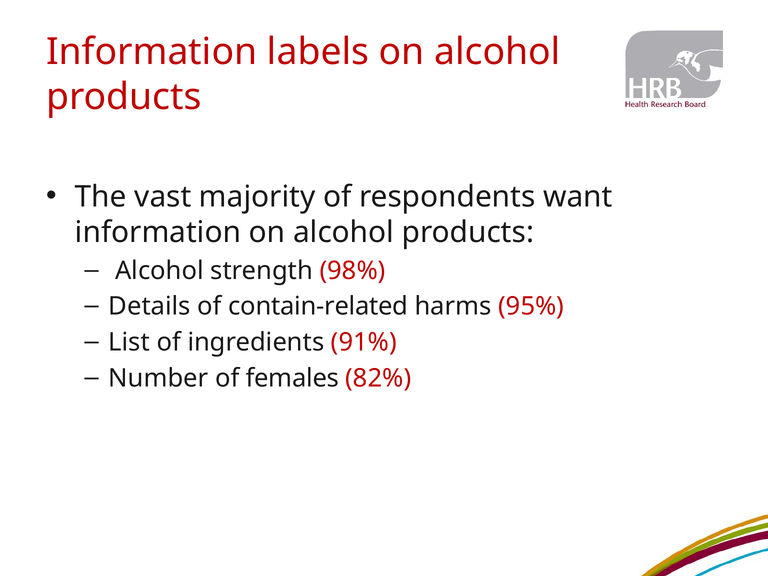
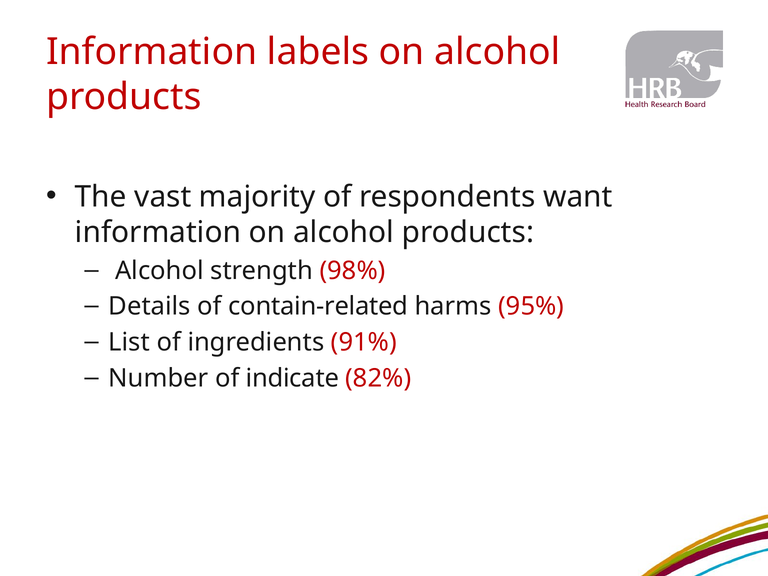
females: females -> indicate
